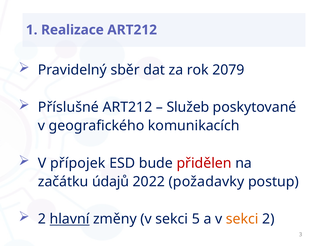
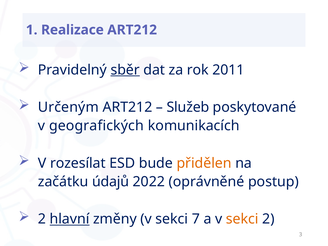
sběr underline: none -> present
2079: 2079 -> 2011
Příslušné: Příslušné -> Určeným
geografického: geografického -> geografických
přípojek: přípojek -> rozesílat
přidělen colour: red -> orange
požadavky: požadavky -> oprávněné
5: 5 -> 7
